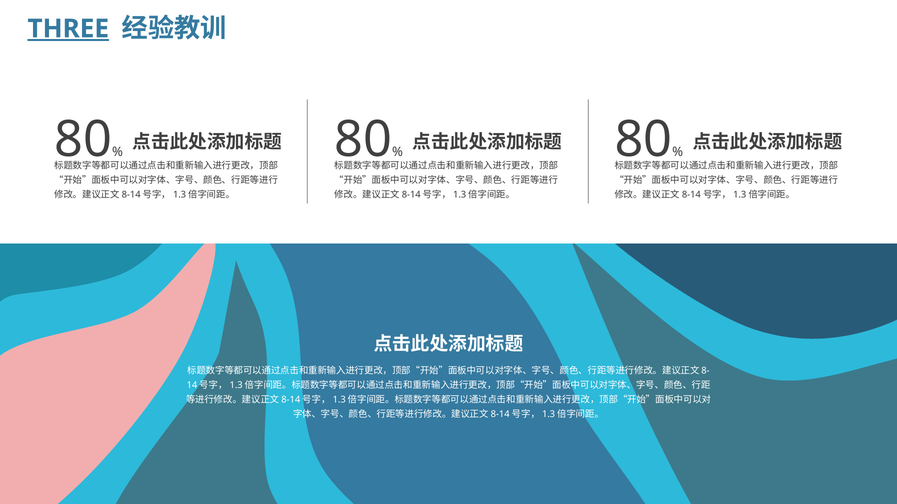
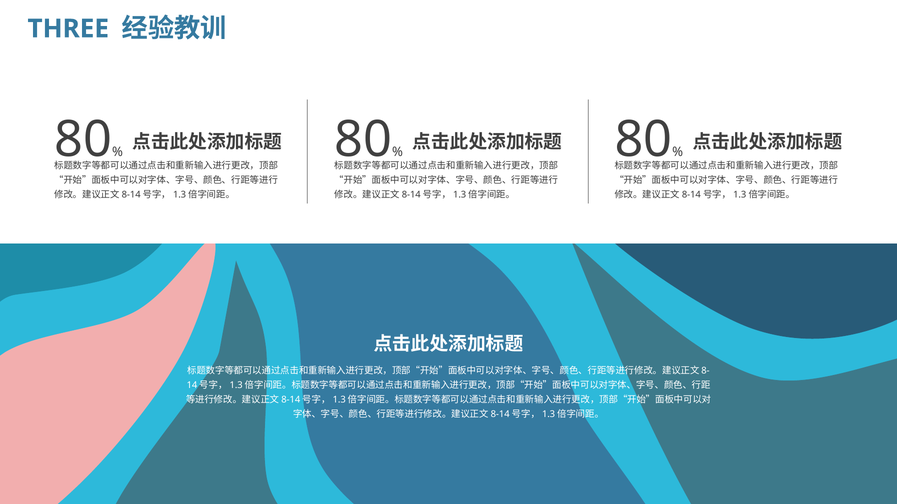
THREE underline: present -> none
